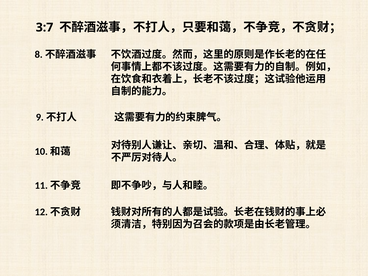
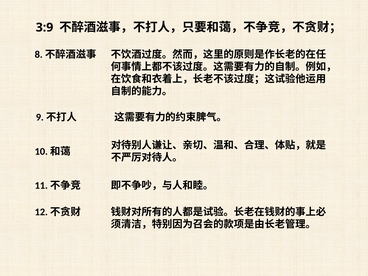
3:7: 3:7 -> 3:9
